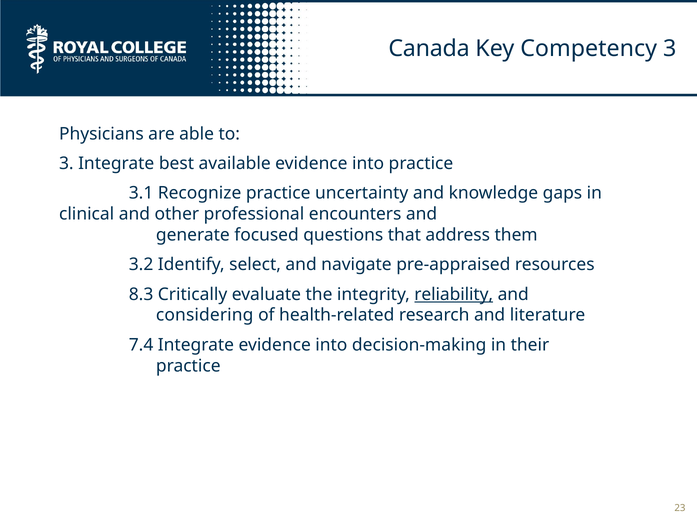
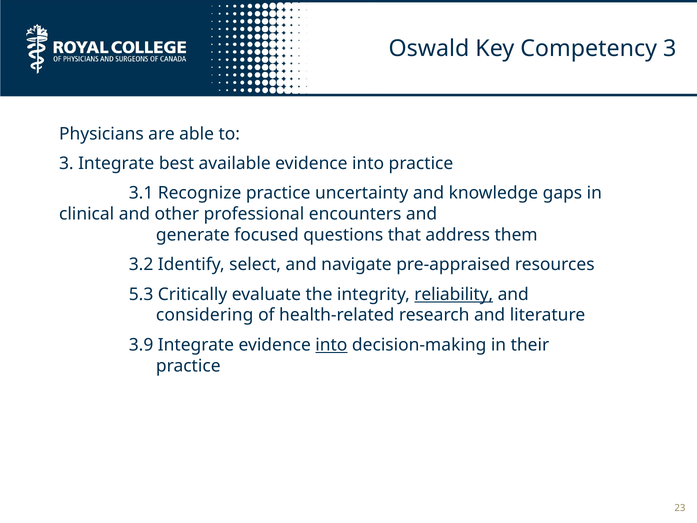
Canada: Canada -> Oswald
8.3: 8.3 -> 5.3
7.4: 7.4 -> 3.9
into at (331, 345) underline: none -> present
